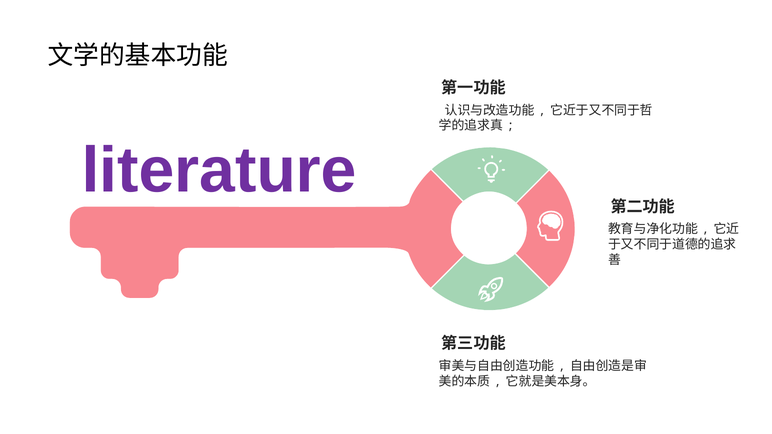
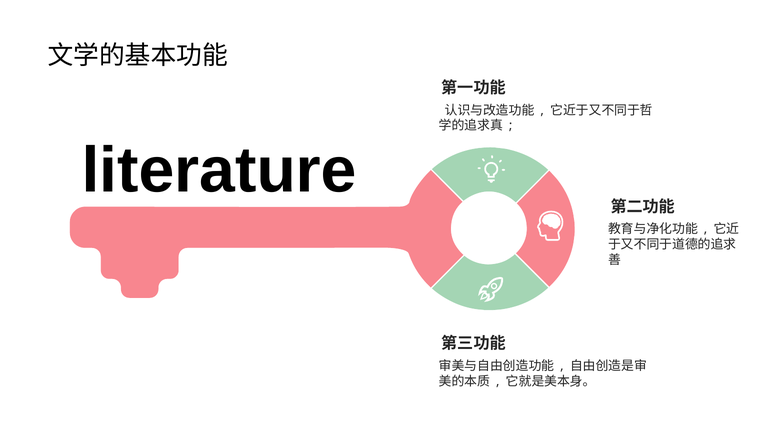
literature colour: purple -> black
